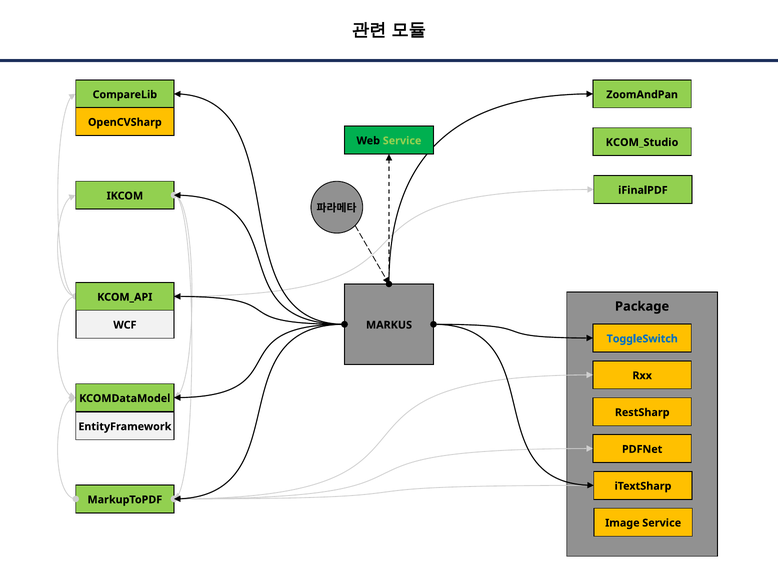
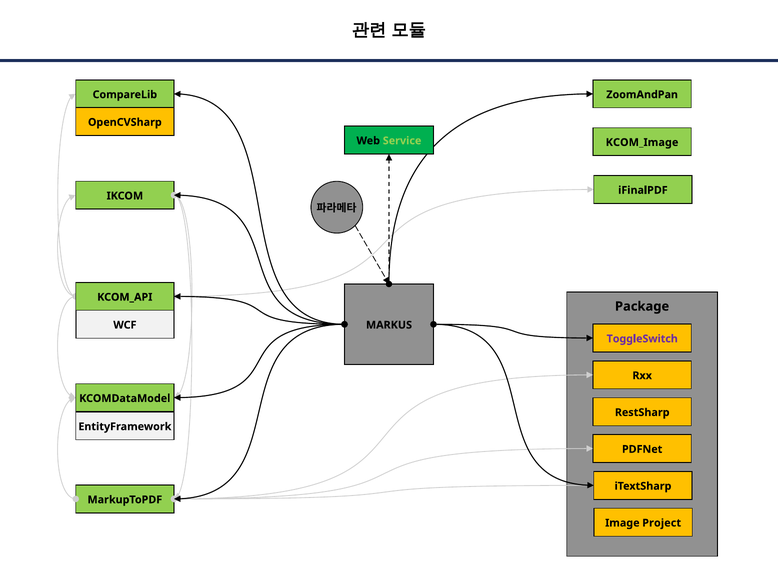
KCOM_Studio: KCOM_Studio -> KCOM_Image
ToggleSwitch colour: blue -> purple
Image Service: Service -> Project
